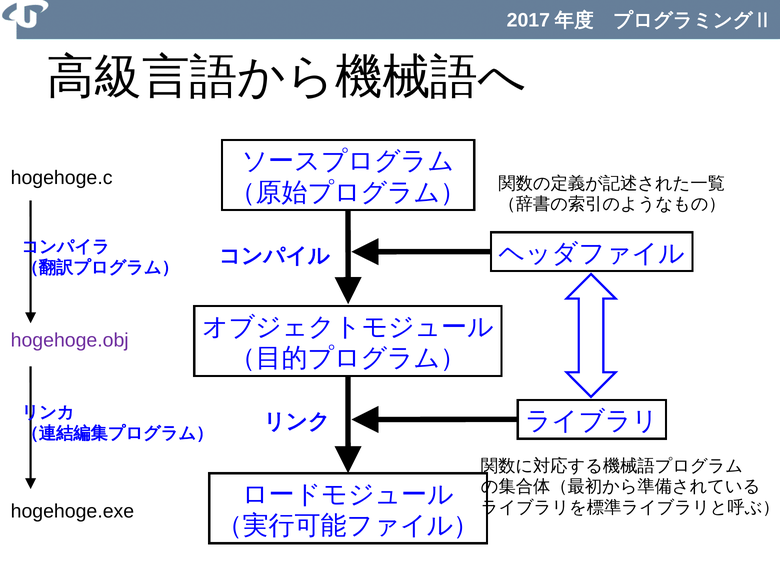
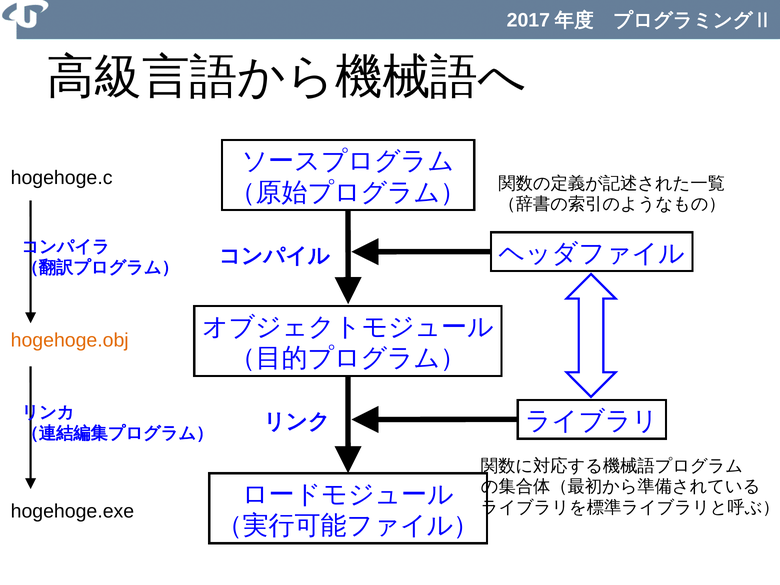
hogehoge.obj colour: purple -> orange
